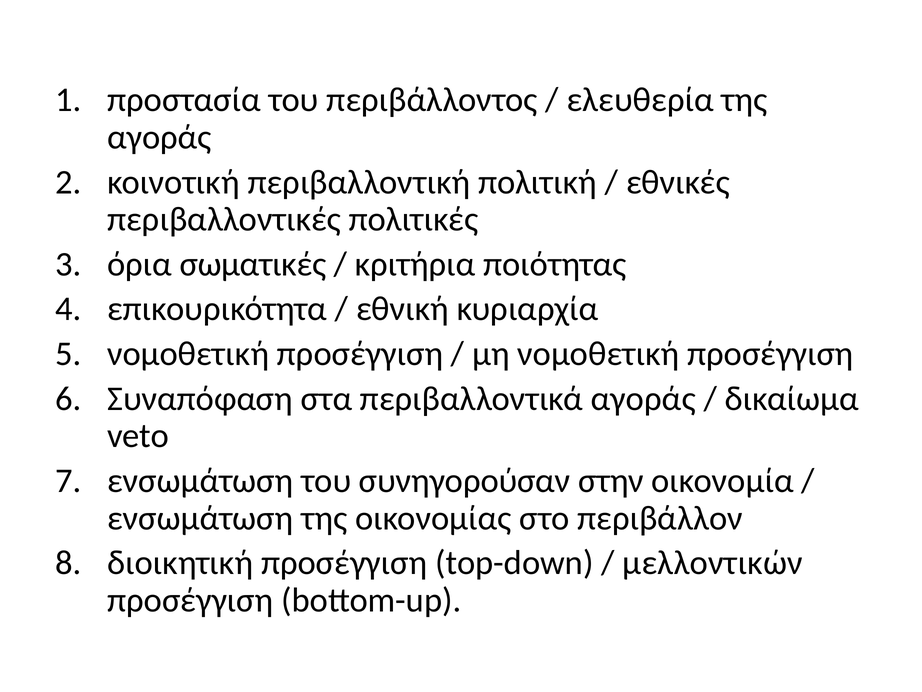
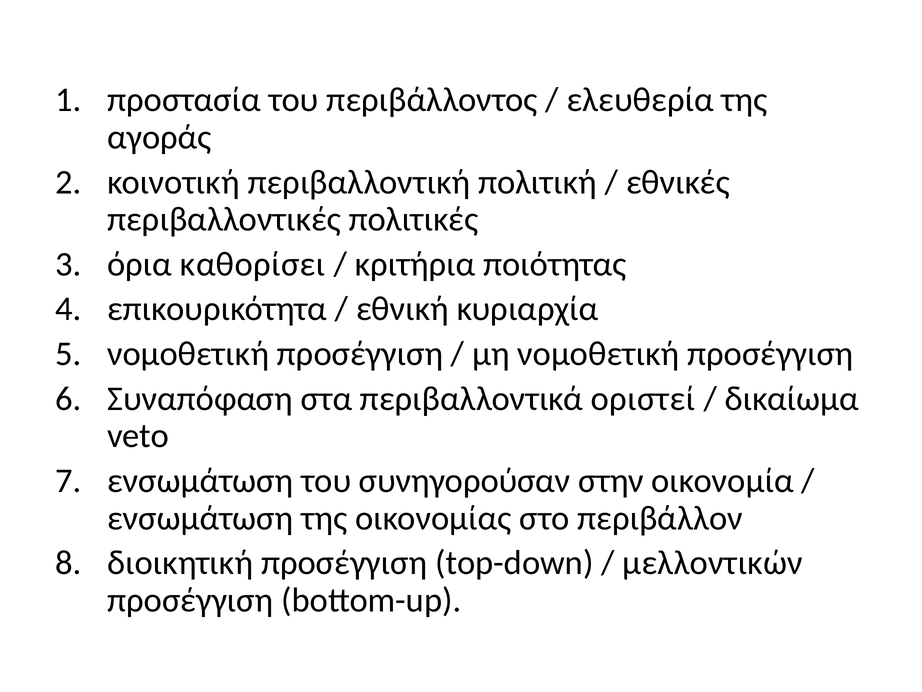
σωματικές: σωματικές -> καθορίσει
περιβαλλοντικά αγοράς: αγοράς -> οριστεί
